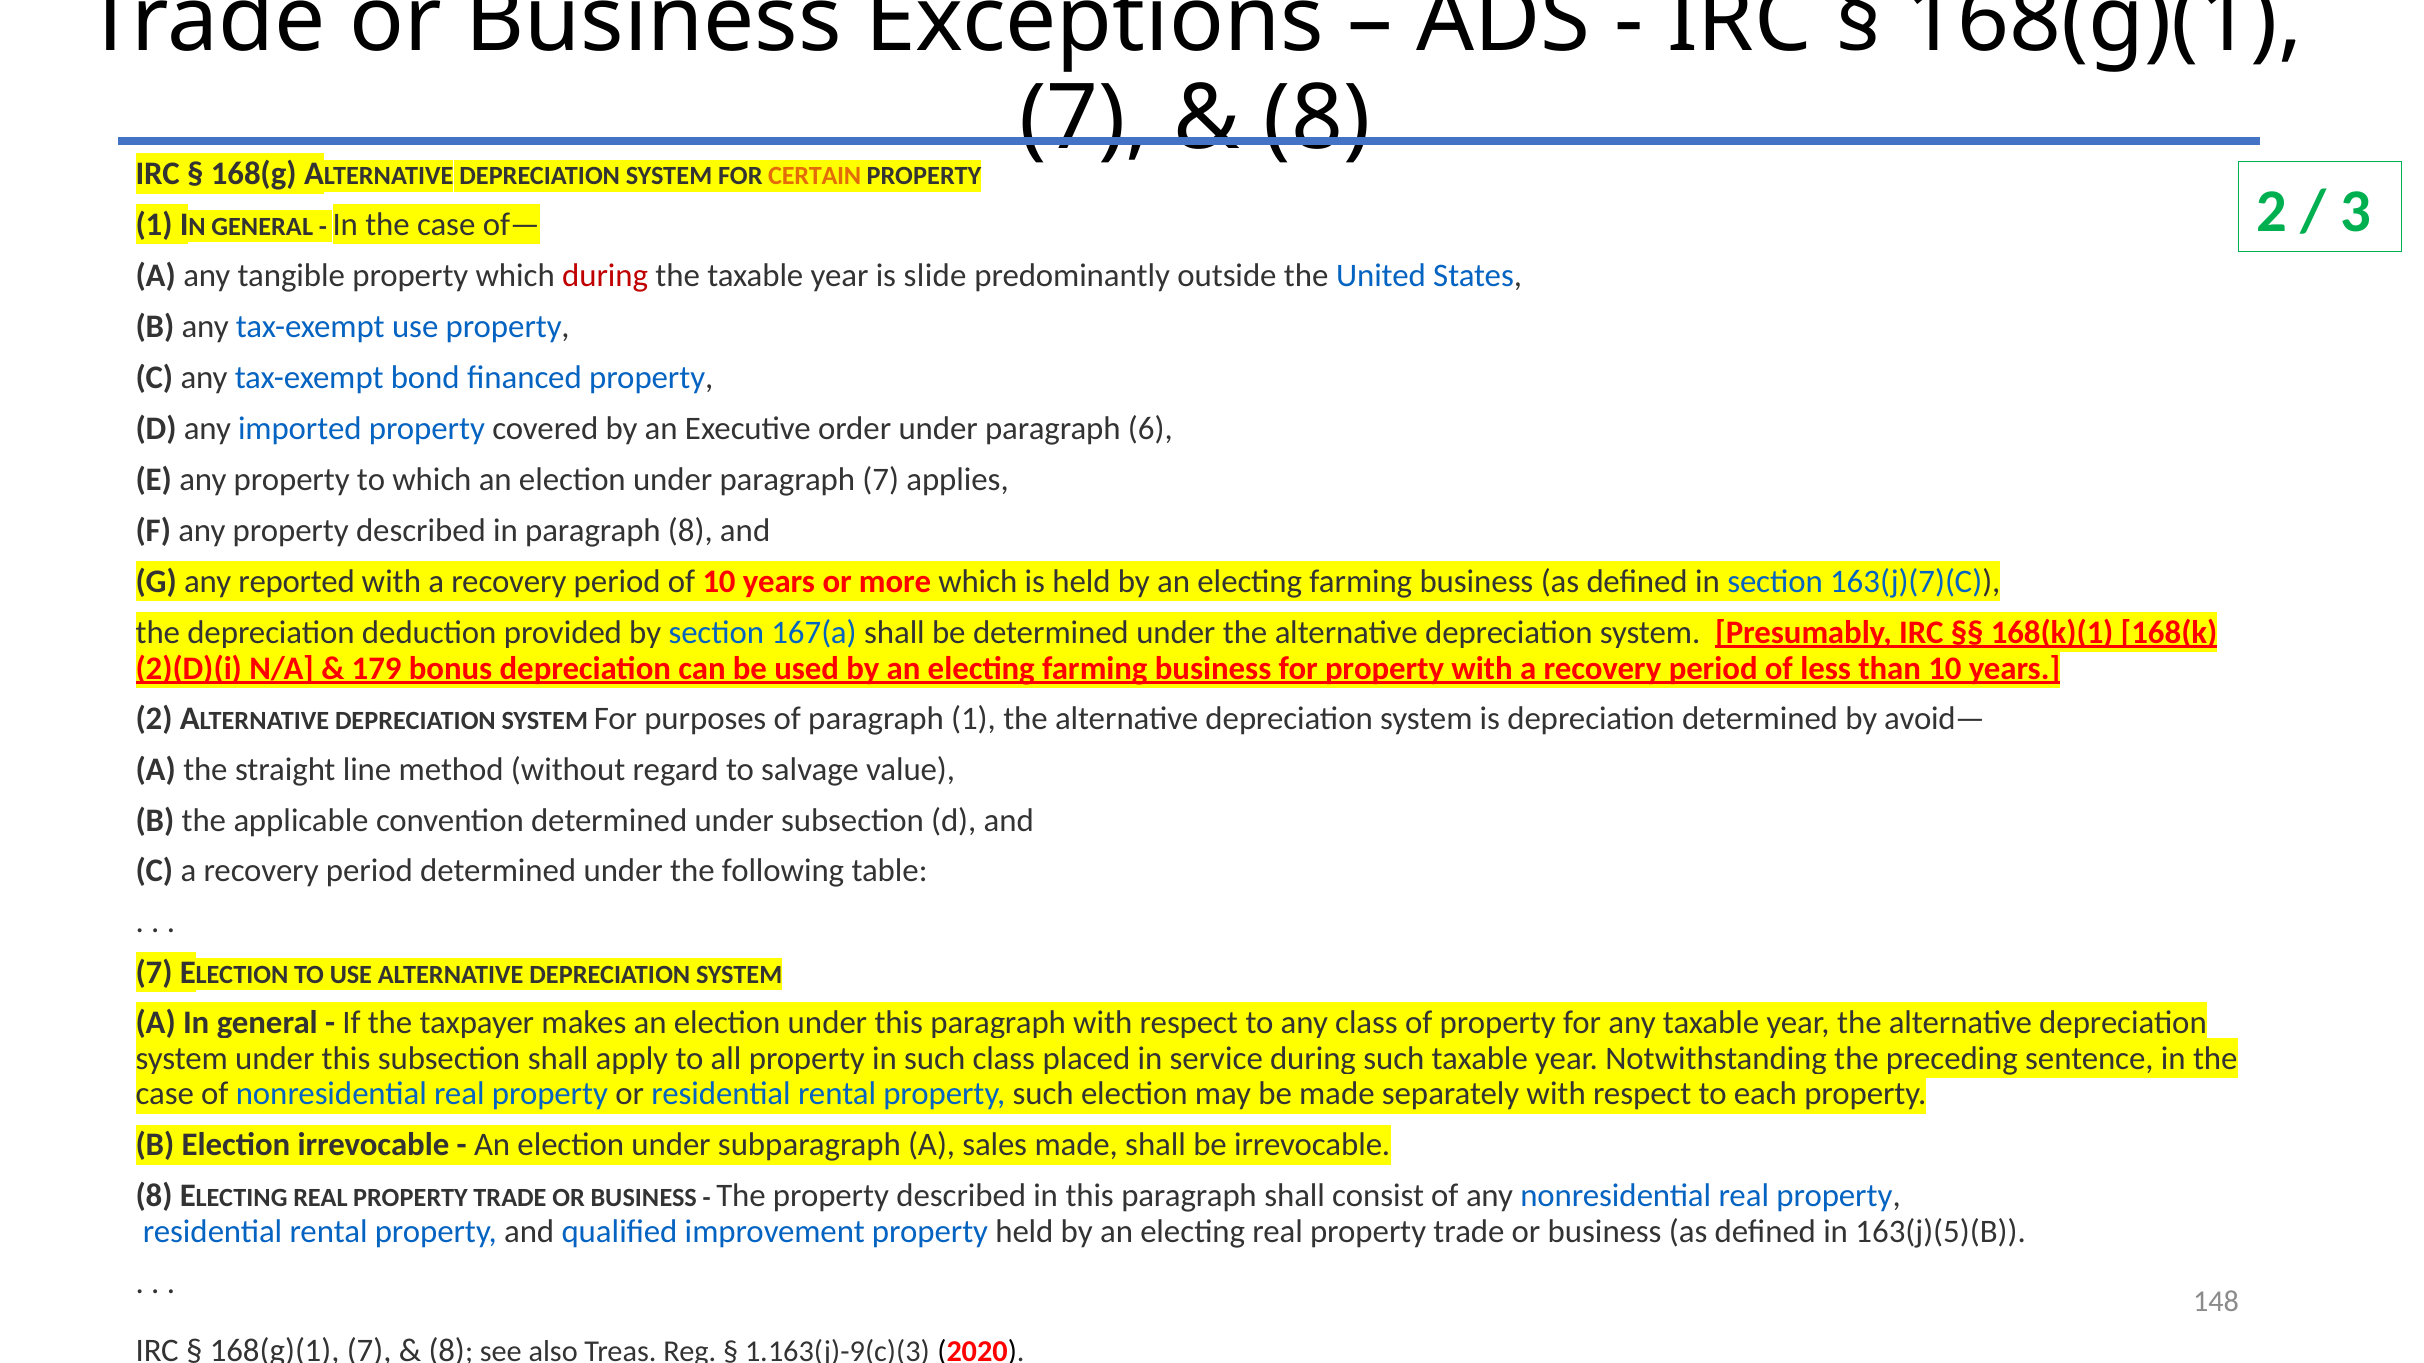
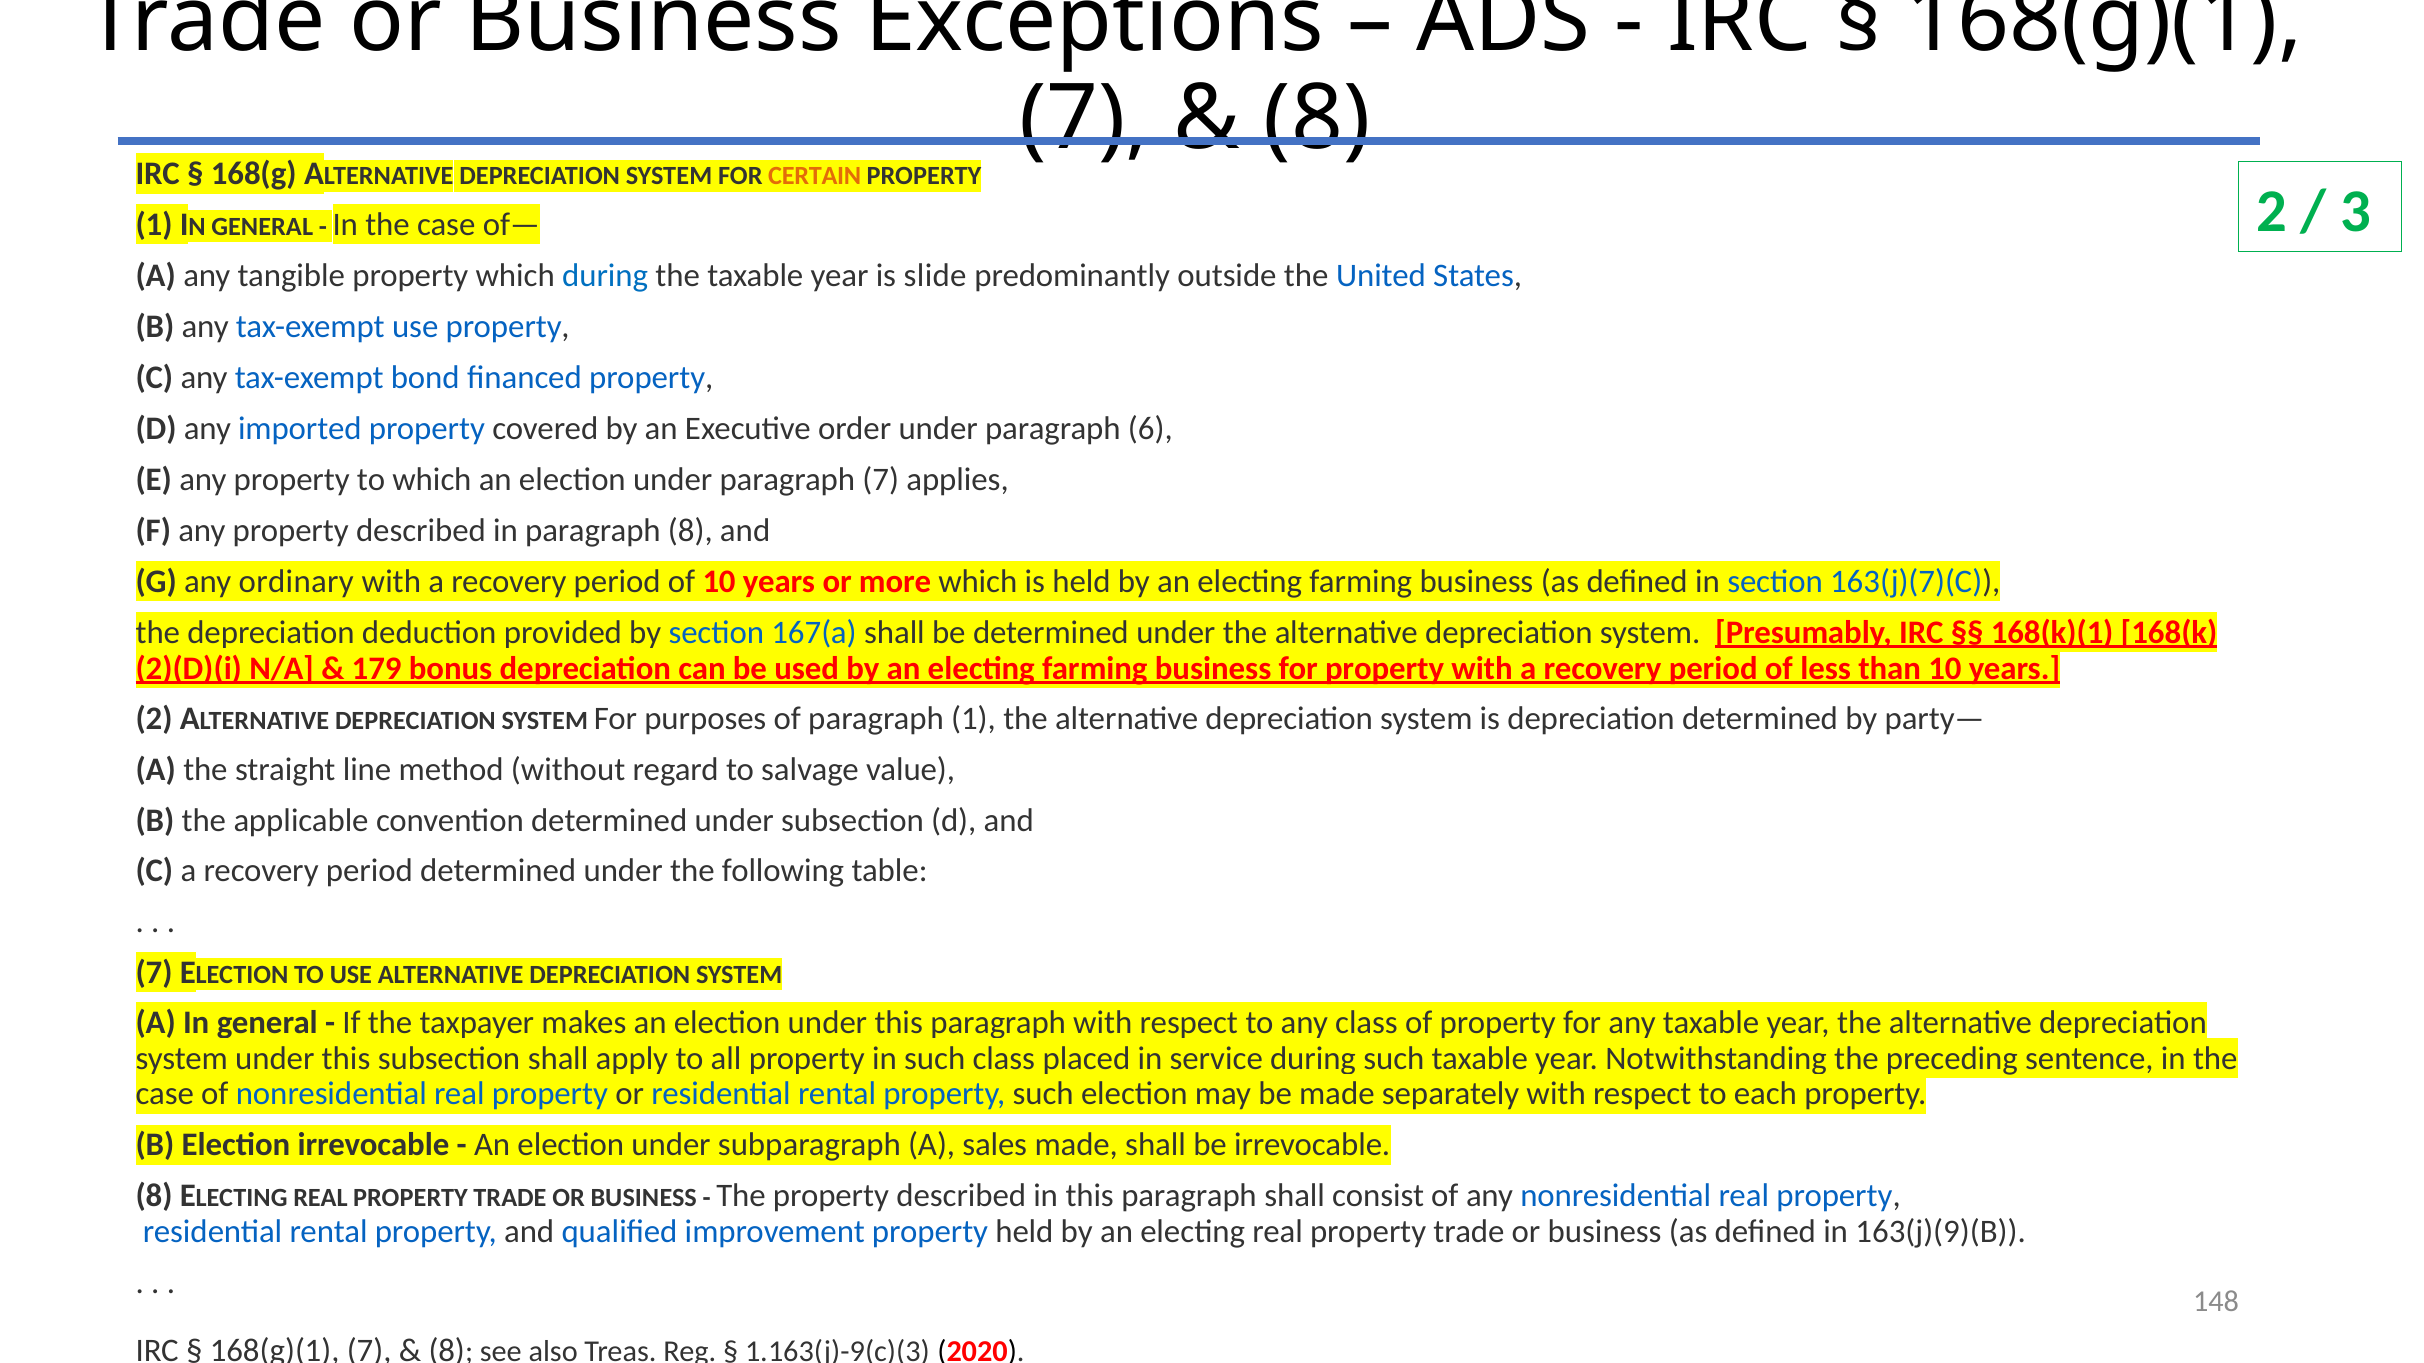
during at (605, 276) colour: red -> blue
reported: reported -> ordinary
avoid—: avoid— -> party—
163(j)(5)(B: 163(j)(5)(B -> 163(j)(9)(B
